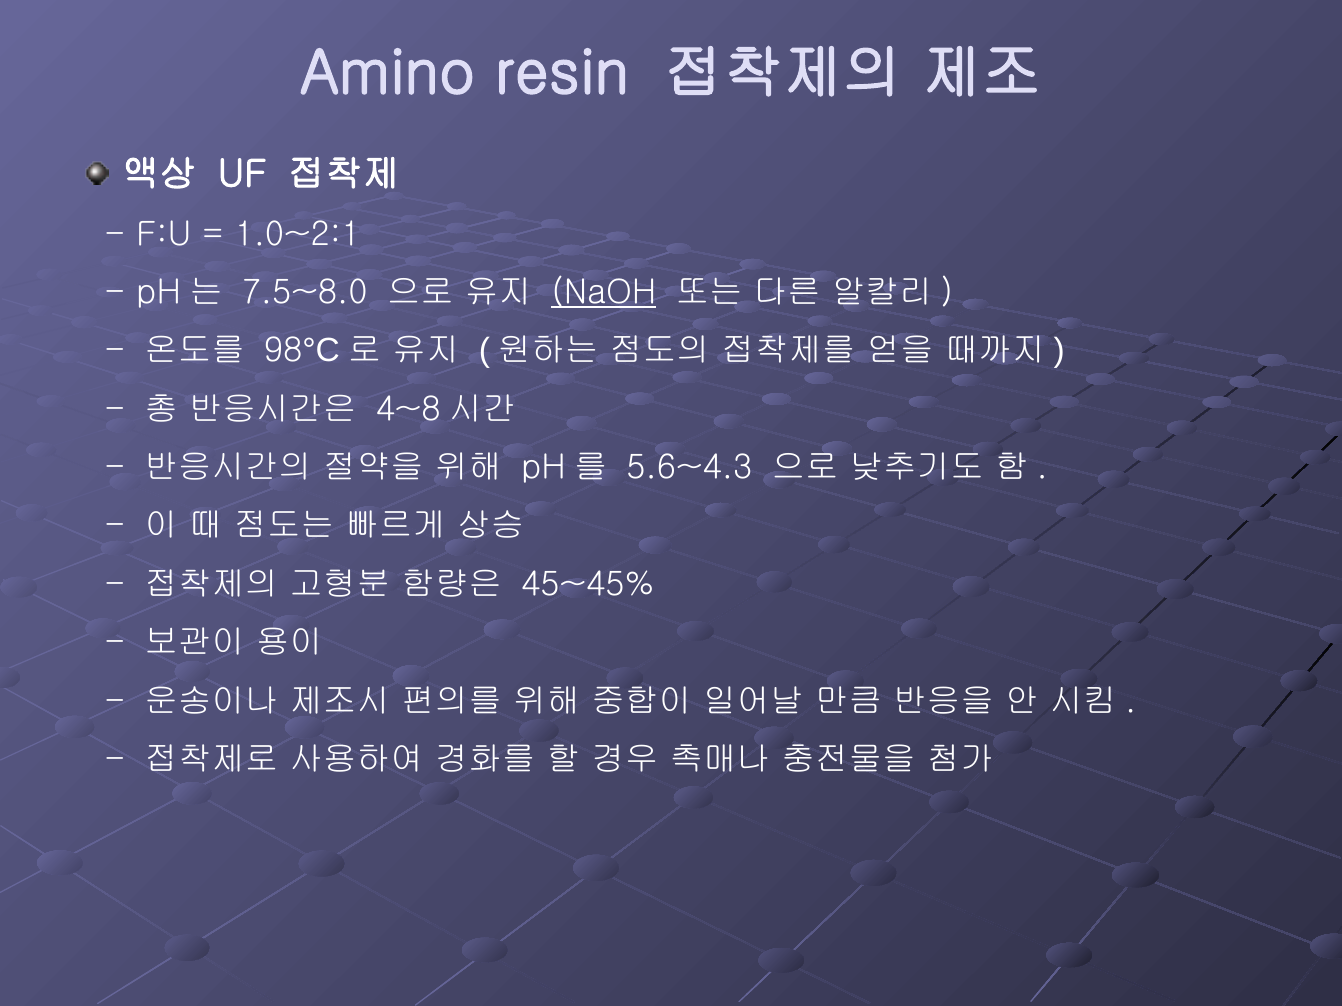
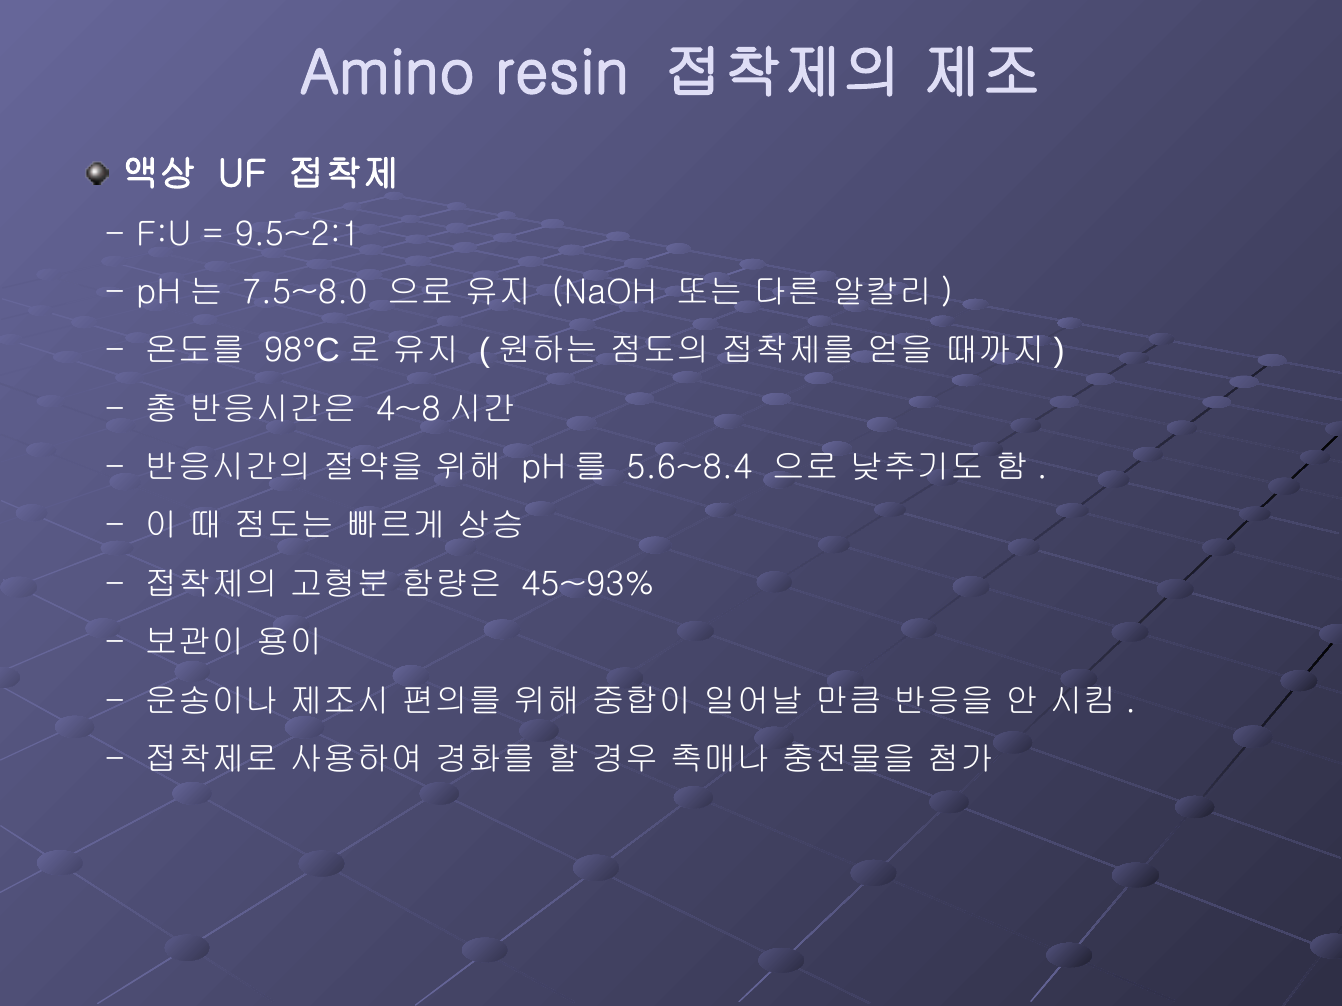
1.0~2:1: 1.0~2:1 -> 9.5~2:1
NaOH underline: present -> none
5.6~4.3: 5.6~4.3 -> 5.6~8.4
45~45%: 45~45% -> 45~93%
